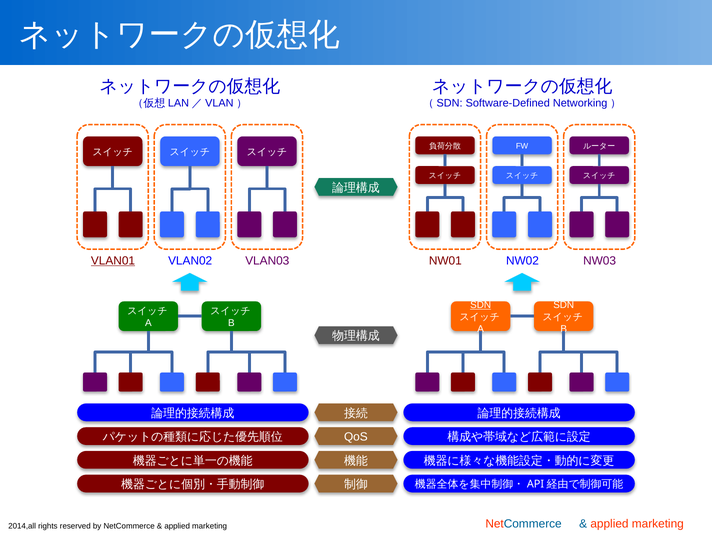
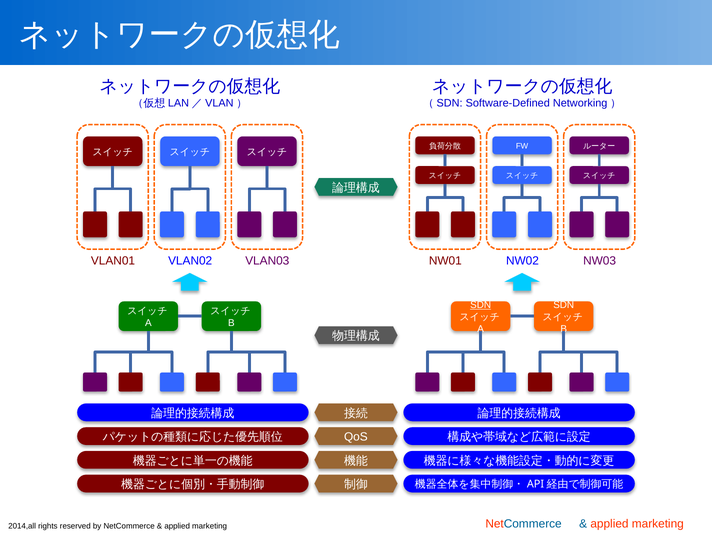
VLAN01 underline: present -> none
